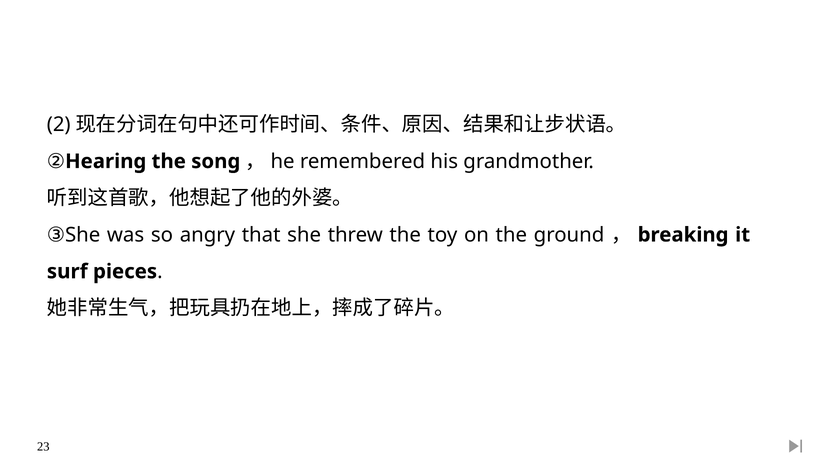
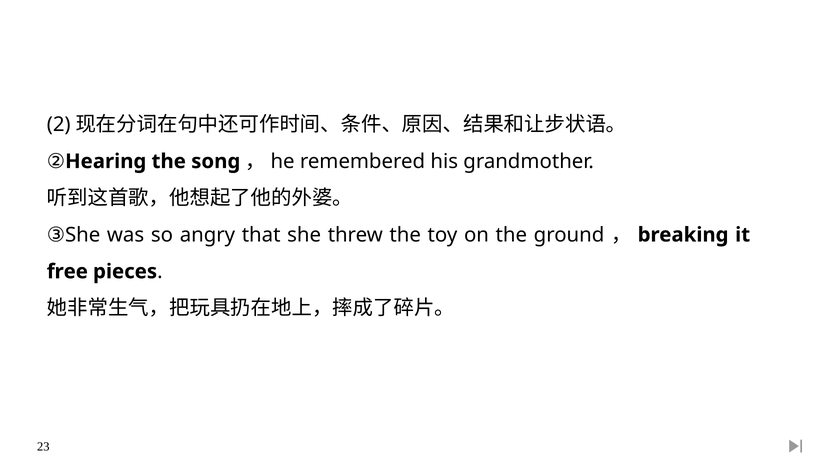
surf: surf -> free
